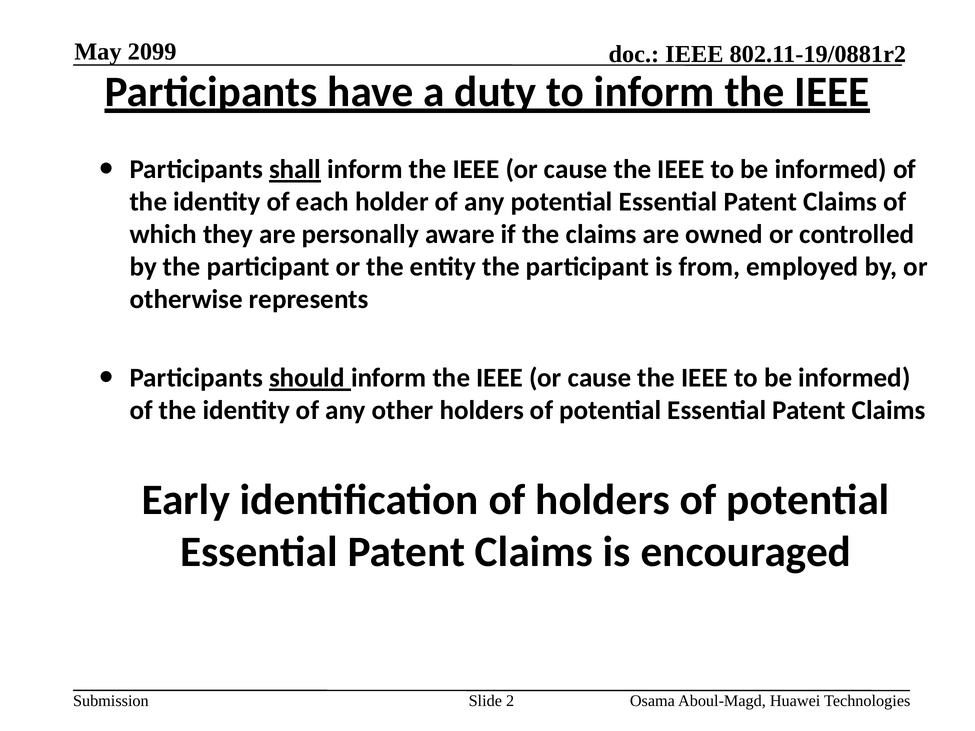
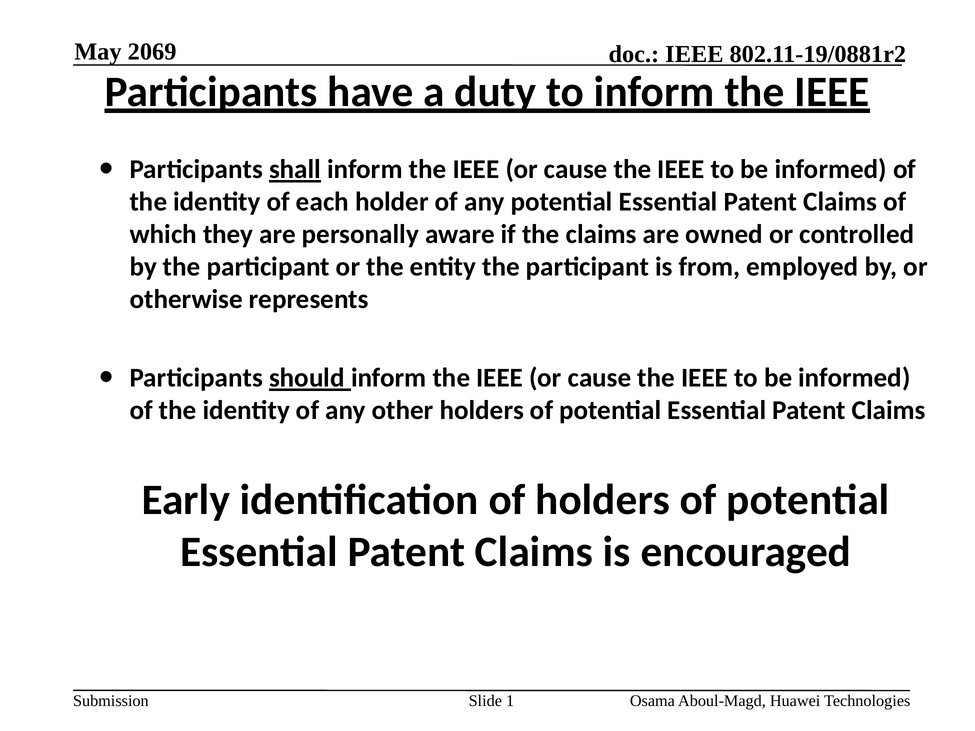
2099: 2099 -> 2069
2: 2 -> 1
